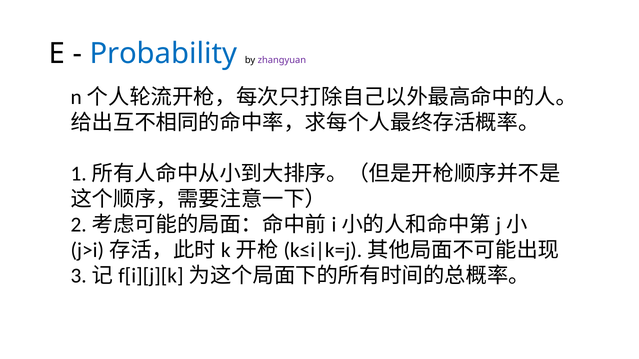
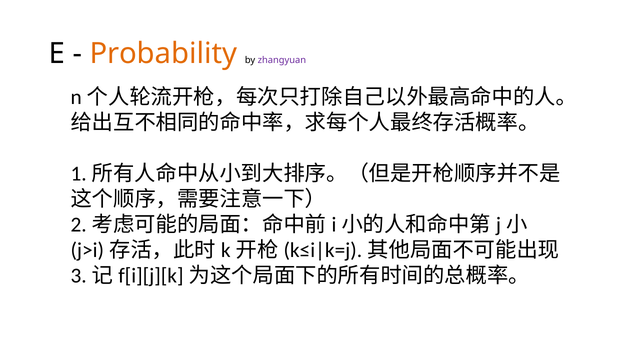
Probability colour: blue -> orange
